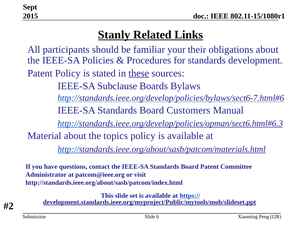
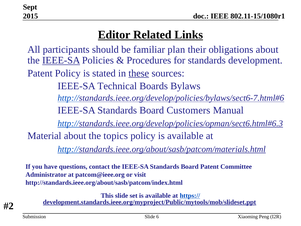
Stanly: Stanly -> Editor
your: your -> plan
IEEE-SA at (61, 60) underline: none -> present
Subclause: Subclause -> Technical
